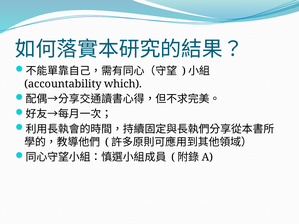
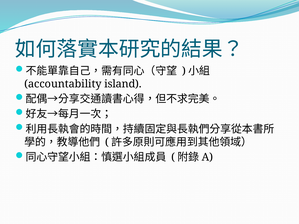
which: which -> island
